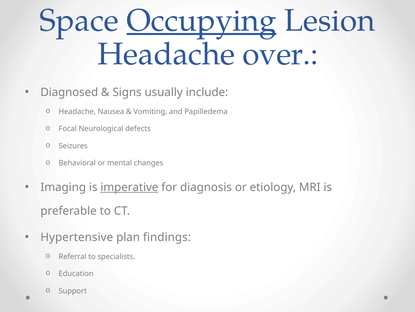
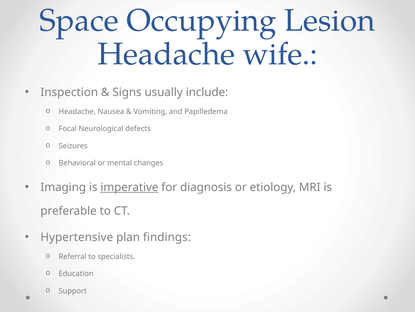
Occupying underline: present -> none
over: over -> wife
Diagnosed: Diagnosed -> Inspection
